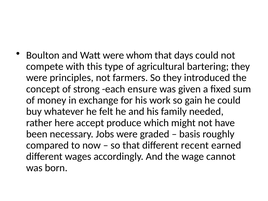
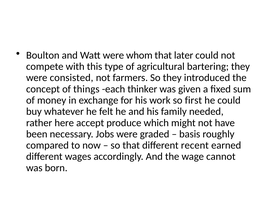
days: days -> later
principles: principles -> consisted
strong: strong -> things
ensure: ensure -> thinker
gain: gain -> first
